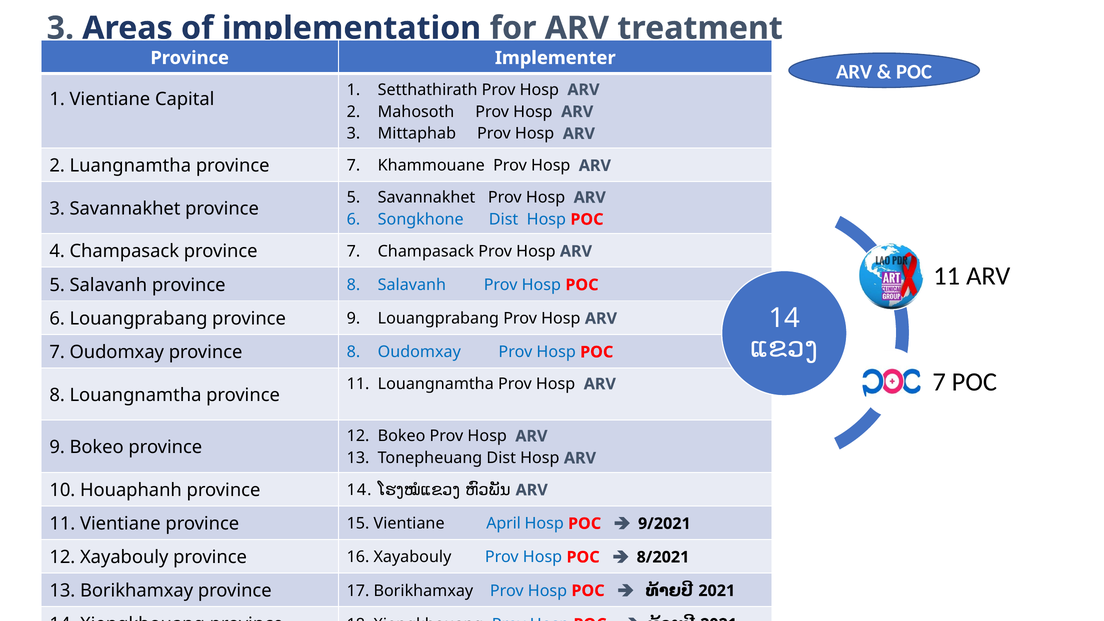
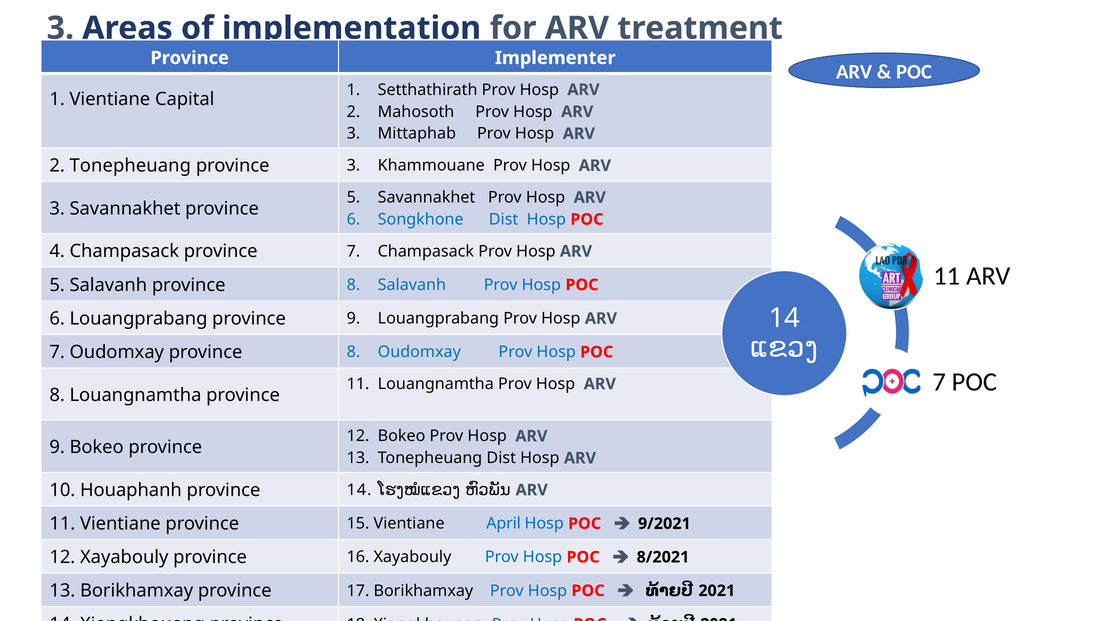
2 Luangnamtha: Luangnamtha -> Tonepheuang
7 at (353, 166): 7 -> 3
